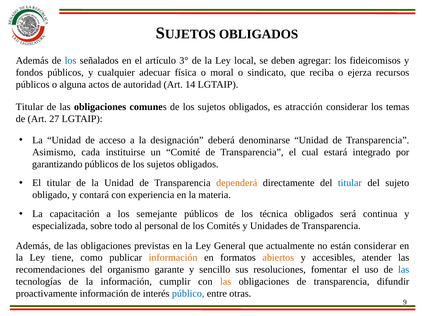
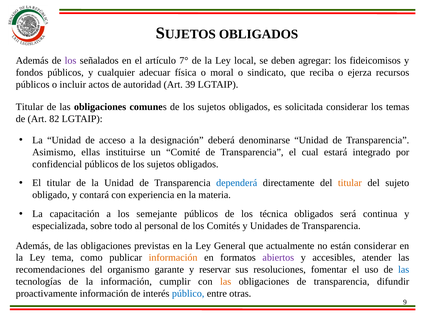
los at (71, 61) colour: blue -> purple
3°: 3° -> 7°
alguna: alguna -> incluir
14: 14 -> 39
atracción: atracción -> solicitada
27: 27 -> 82
cada: cada -> ellas
garantizando: garantizando -> confidencial
dependerá colour: orange -> blue
titular at (350, 183) colour: blue -> orange
tiene: tiene -> tema
abiertos colour: orange -> purple
sencillo: sencillo -> reservar
